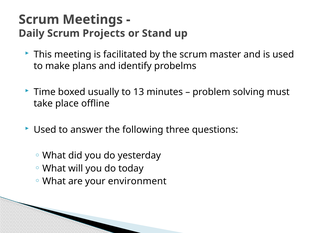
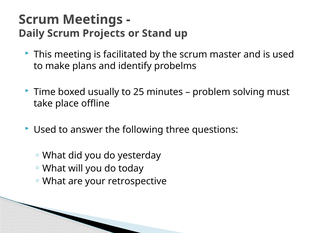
13: 13 -> 25
environment: environment -> retrospective
